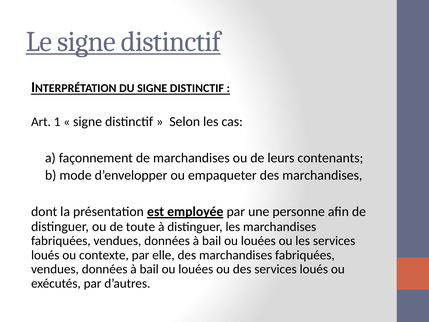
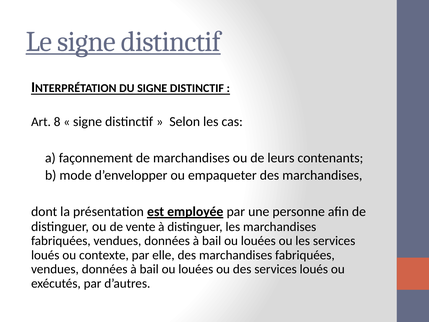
1: 1 -> 8
toute: toute -> vente
